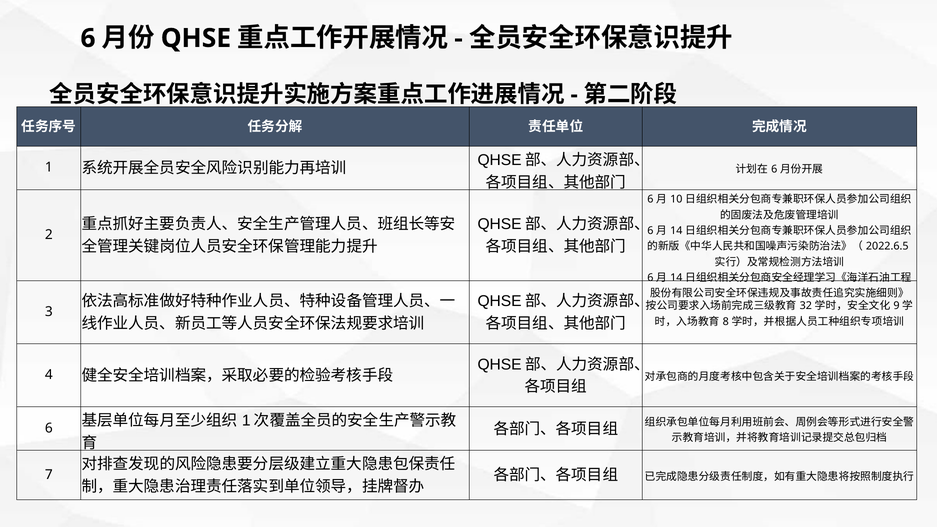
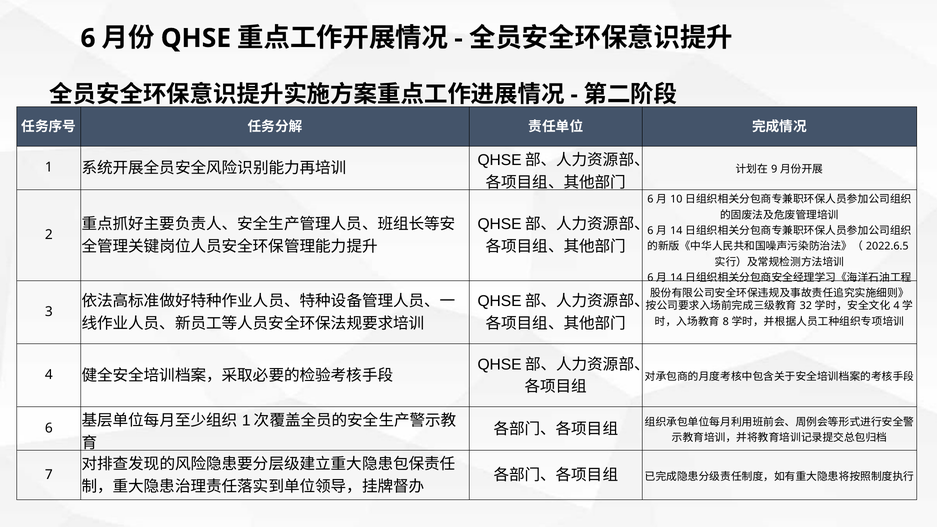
6 at (774, 169): 6 -> 9
9 at (897, 306): 9 -> 4
